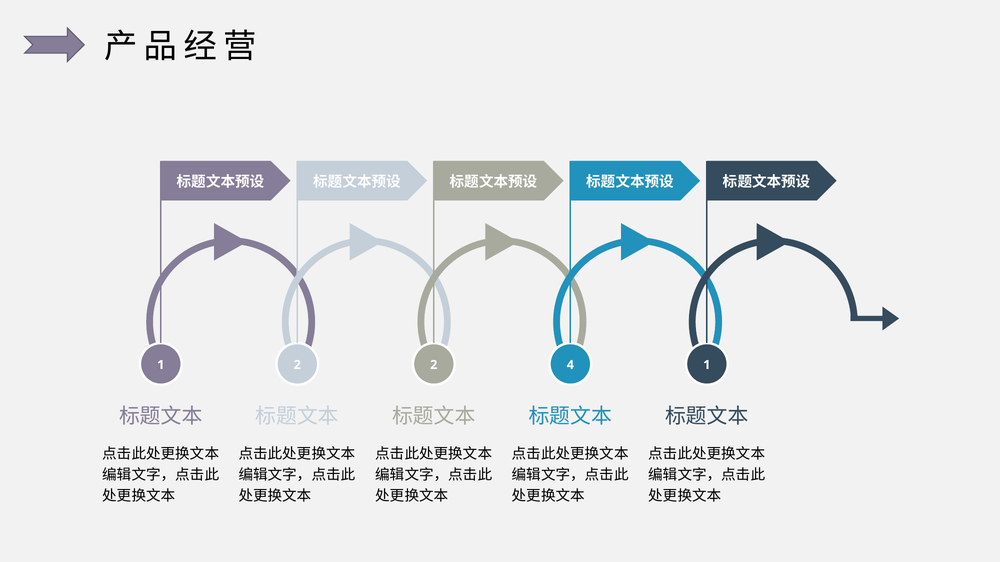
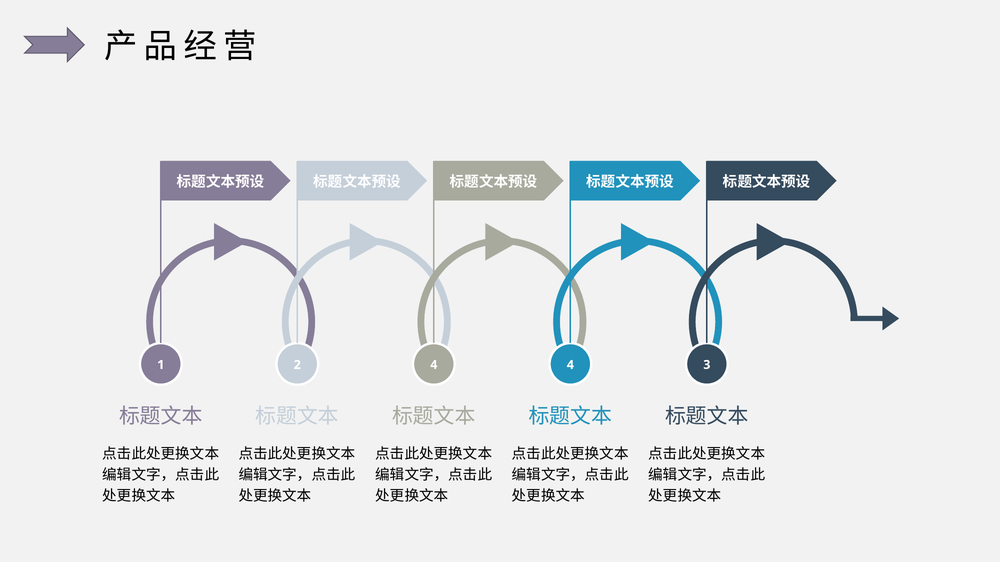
2 2: 2 -> 4
4 1: 1 -> 3
